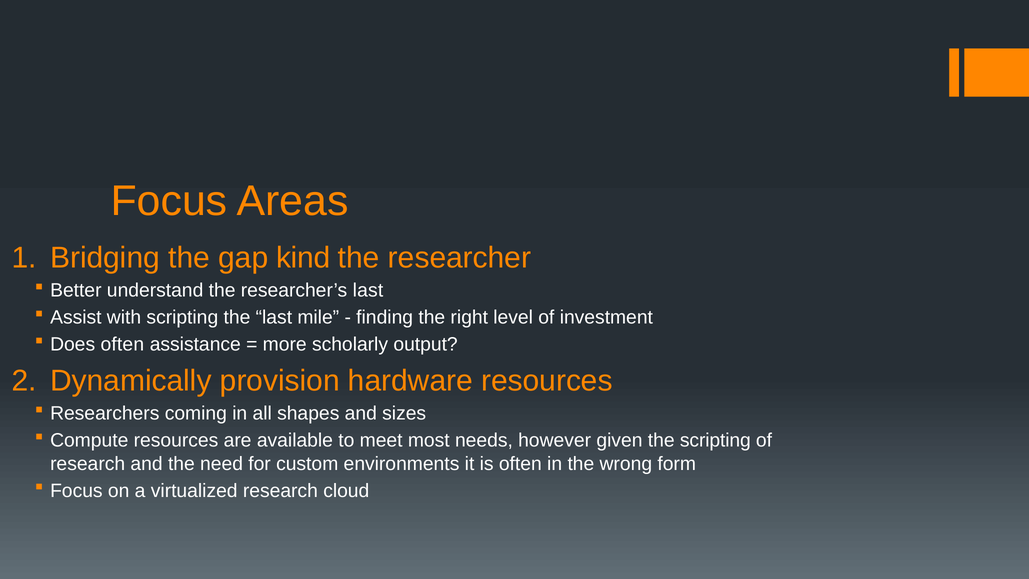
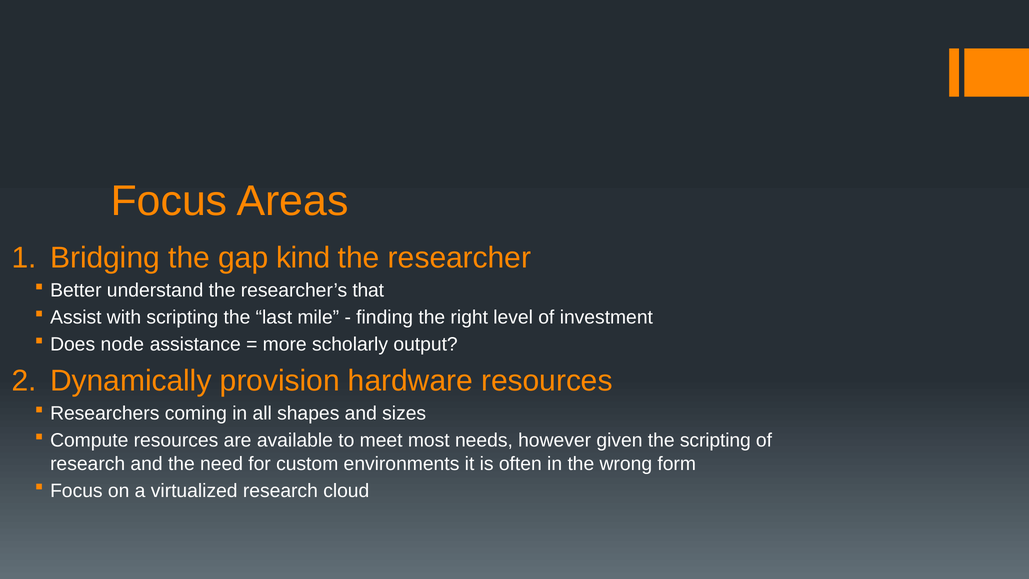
researcher’s last: last -> that
Does often: often -> node
